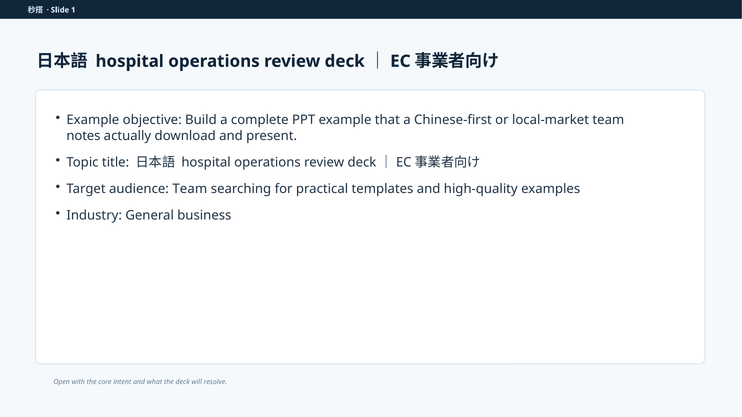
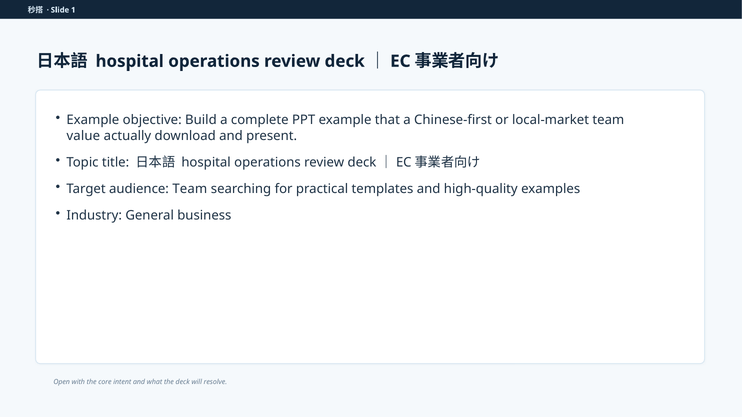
notes: notes -> value
